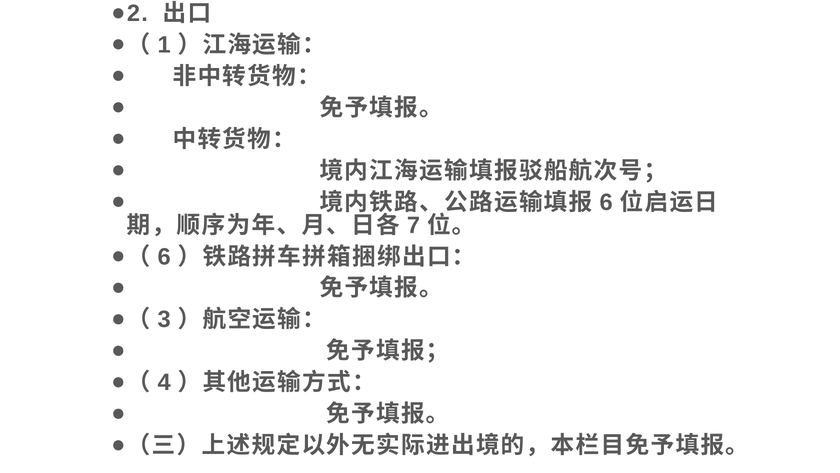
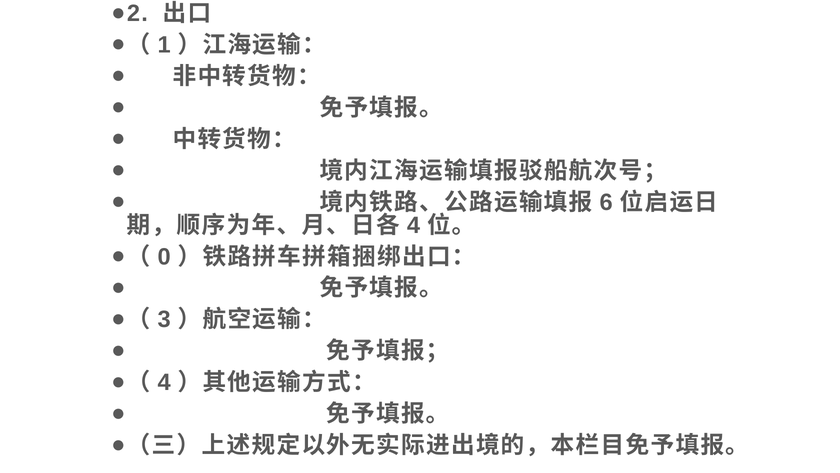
7 at (414, 225): 7 -> 4
6 at (164, 256): 6 -> 0
